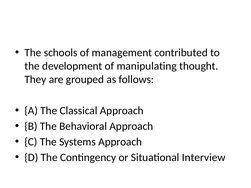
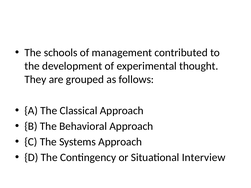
manipulating: manipulating -> experimental
